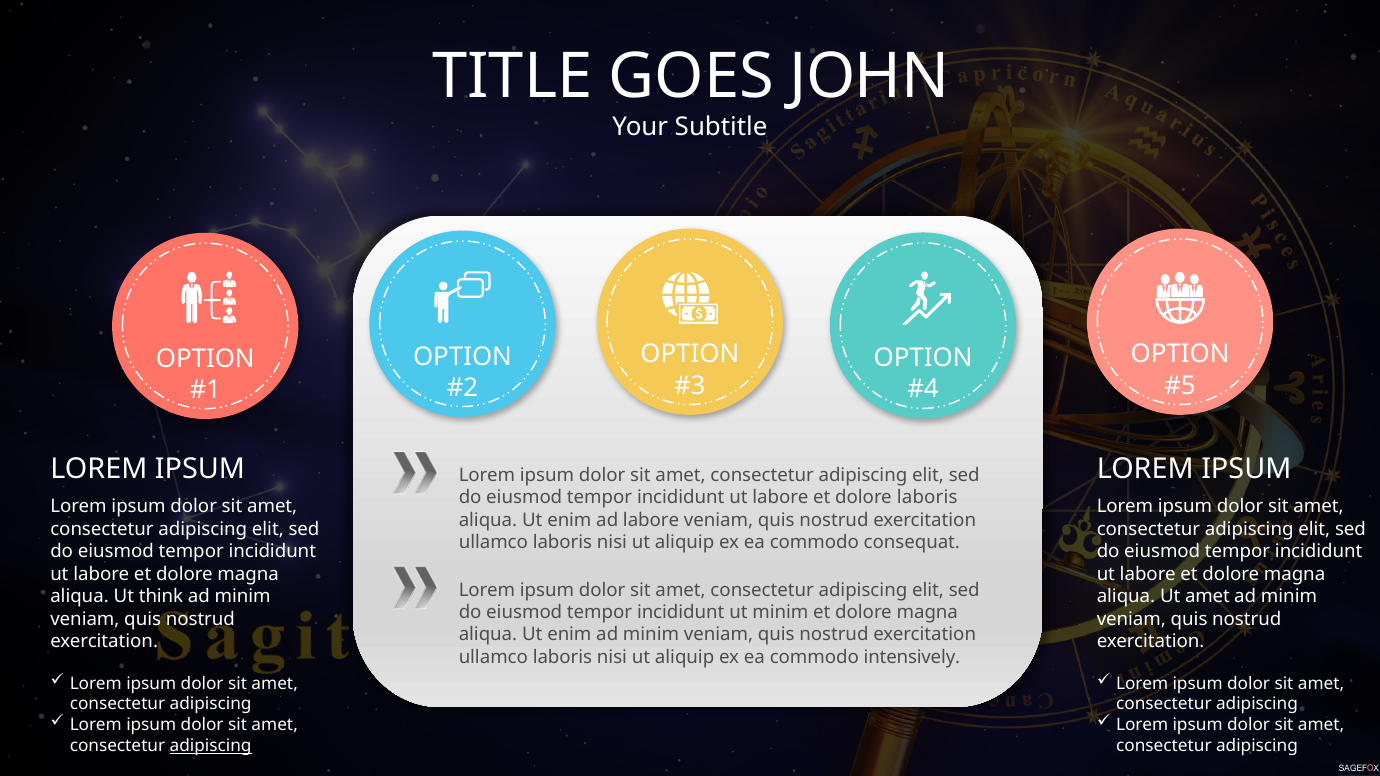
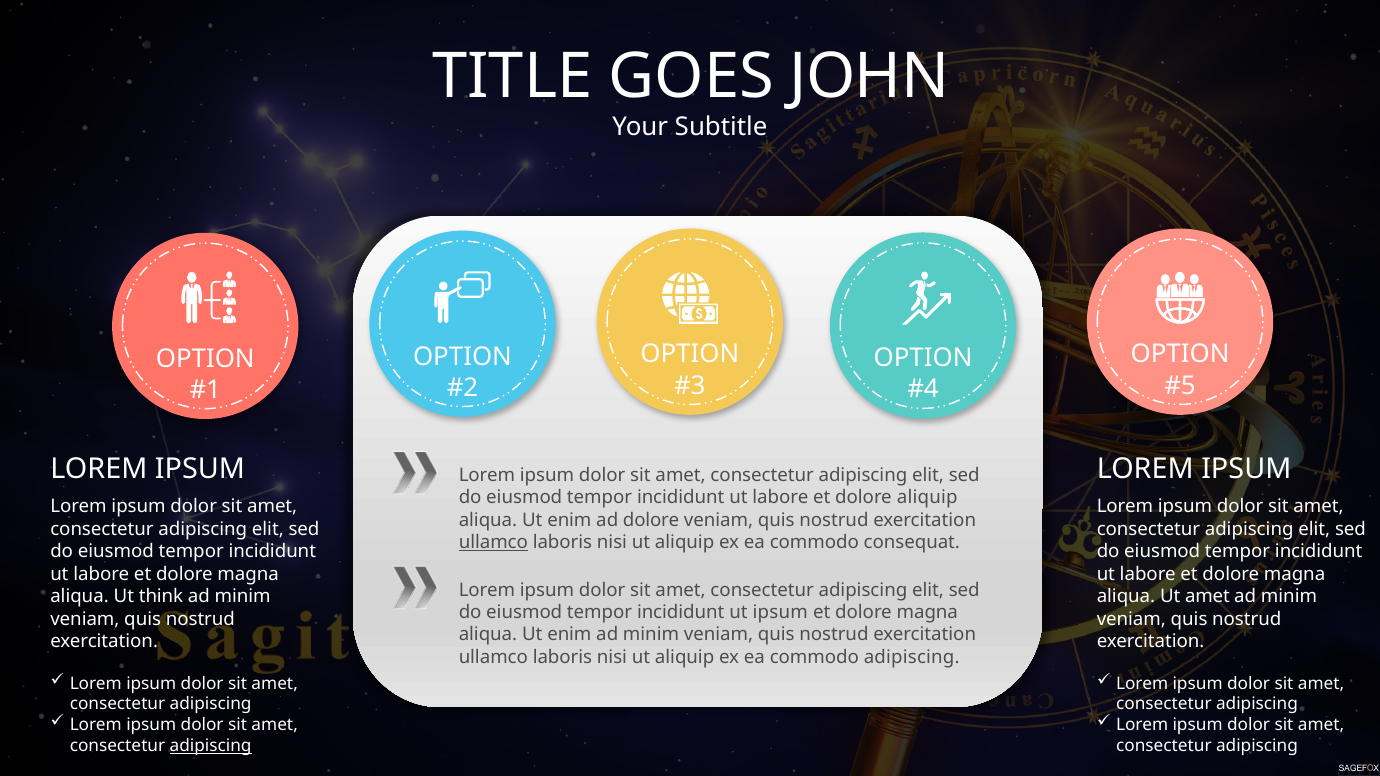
dolore laboris: laboris -> aliquip
ad labore: labore -> dolore
ullamco at (493, 543) underline: none -> present
ut minim: minim -> ipsum
commodo intensively: intensively -> adipiscing
